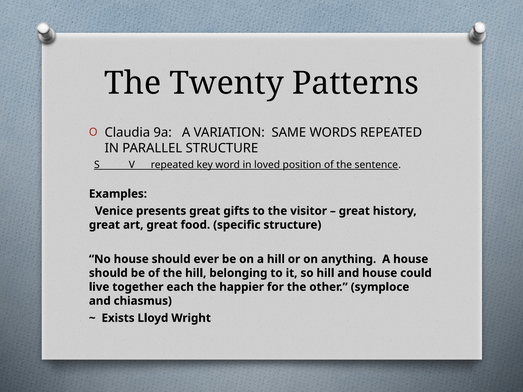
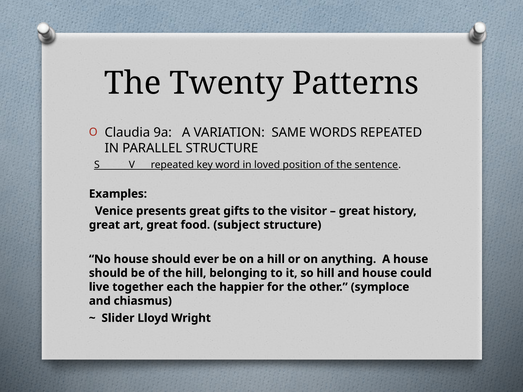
specific: specific -> subject
Exists: Exists -> Slider
